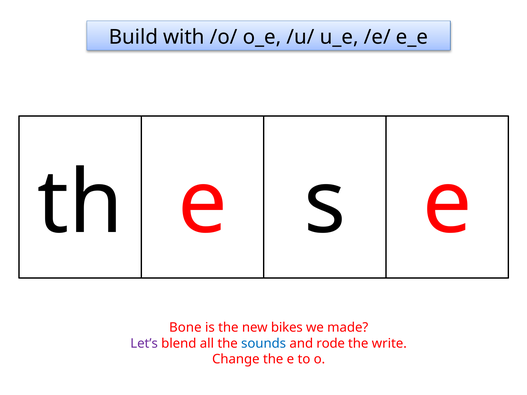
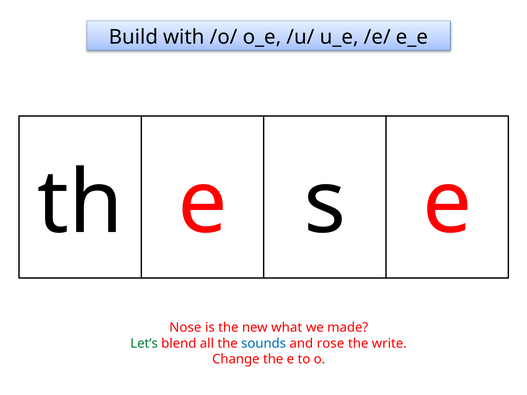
Bone: Bone -> Nose
bikes: bikes -> what
Let’s colour: purple -> green
rode: rode -> rose
